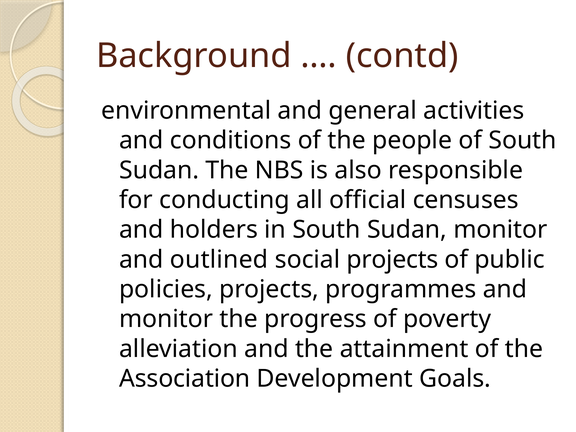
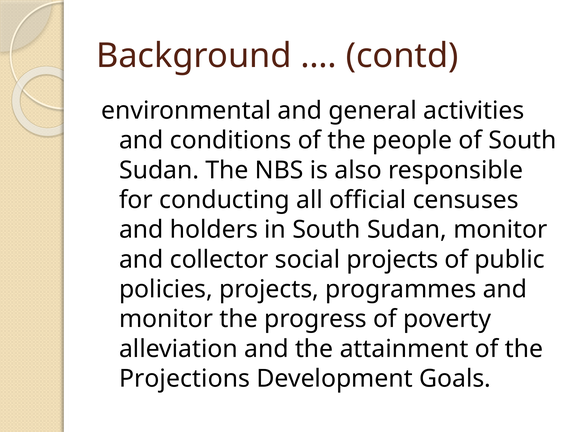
outlined: outlined -> collector
Association: Association -> Projections
